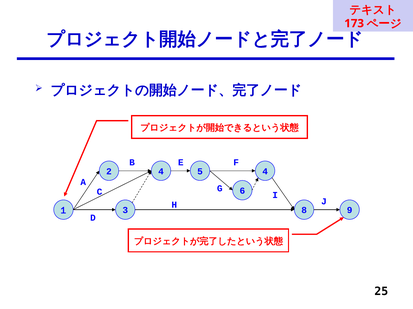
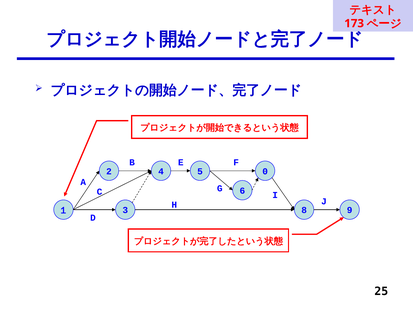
2 4: 4 -> 0
